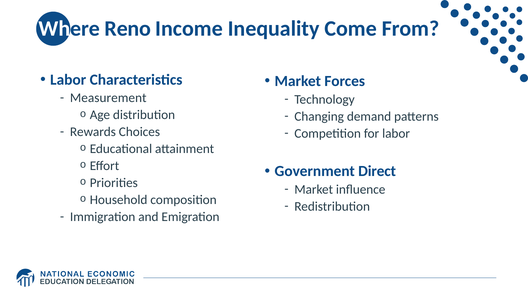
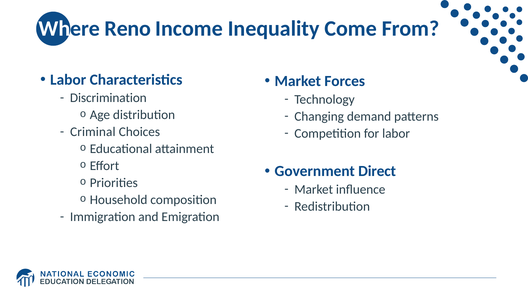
Measurement: Measurement -> Discrimination
Rewards: Rewards -> Criminal
